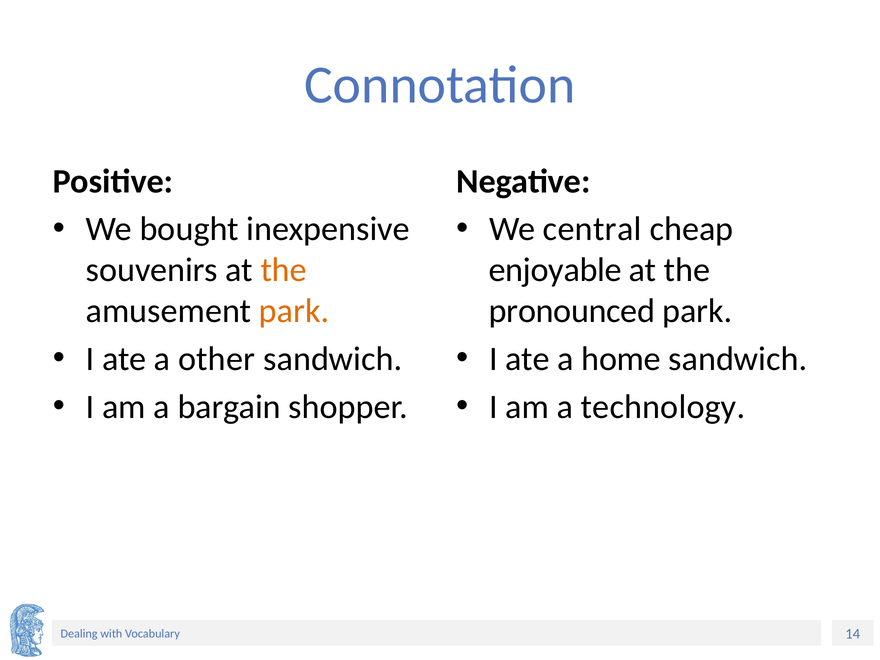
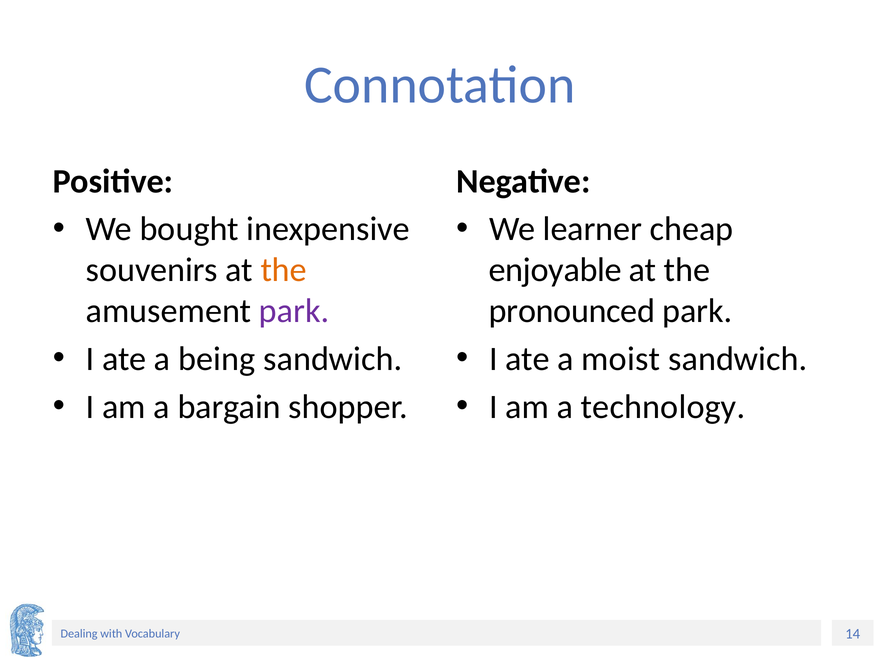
central: central -> learner
park at (294, 311) colour: orange -> purple
other: other -> being
home: home -> moist
